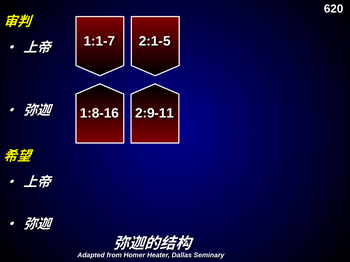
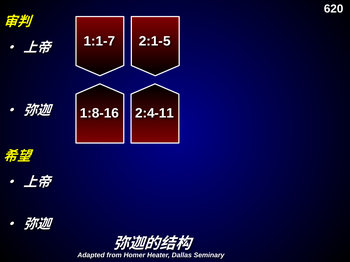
2:9-11: 2:9-11 -> 2:4-11
